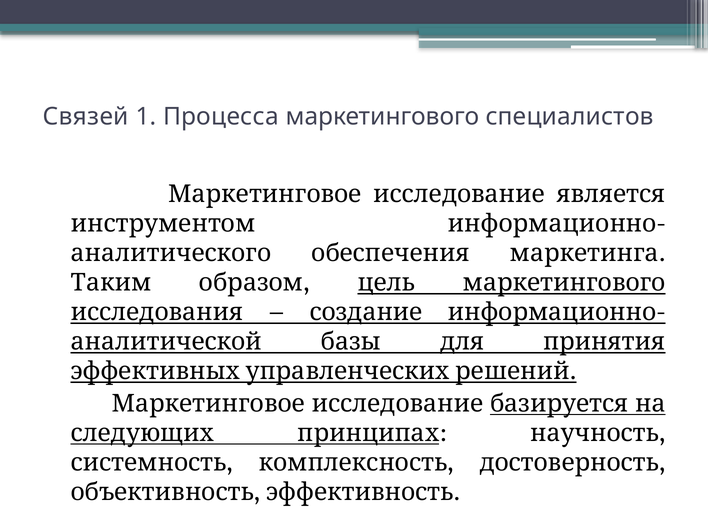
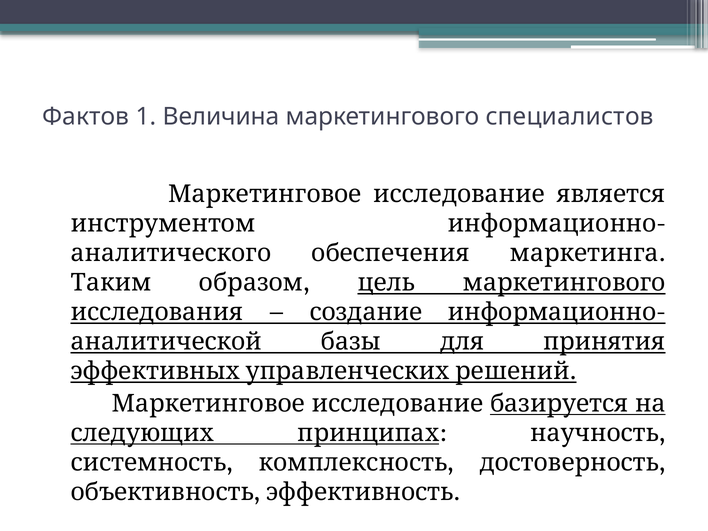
Связей: Связей -> Фактов
Процесса: Процесса -> Величина
